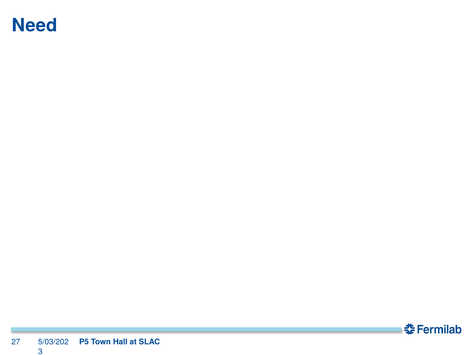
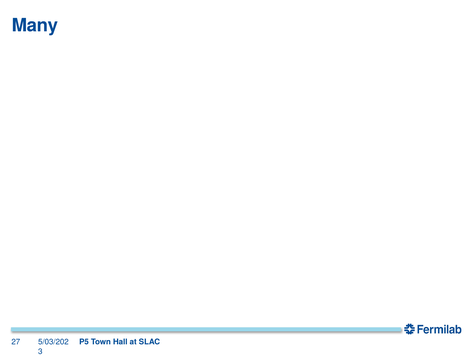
Need: Need -> Many
